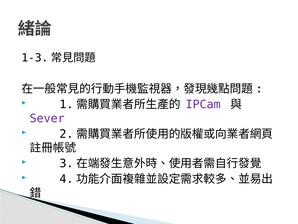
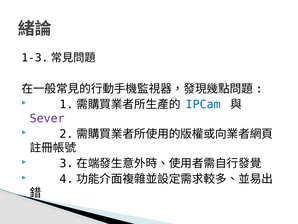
IPCam colour: purple -> blue
